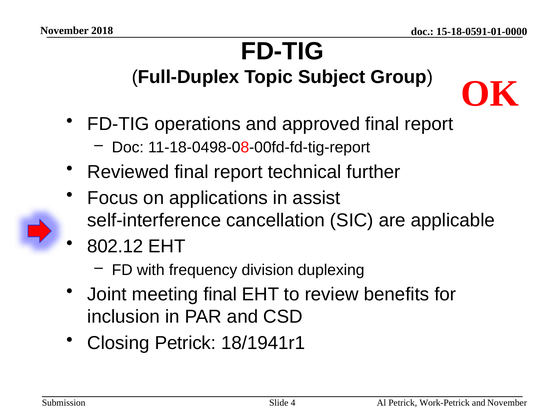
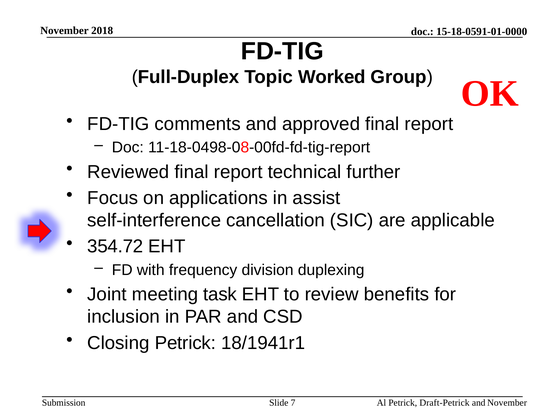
Subject: Subject -> Worked
operations: operations -> comments
802.12: 802.12 -> 354.72
meeting final: final -> task
Work-Petrick: Work-Petrick -> Draft-Petrick
4: 4 -> 7
